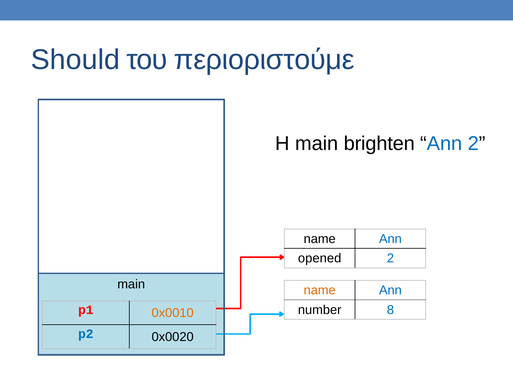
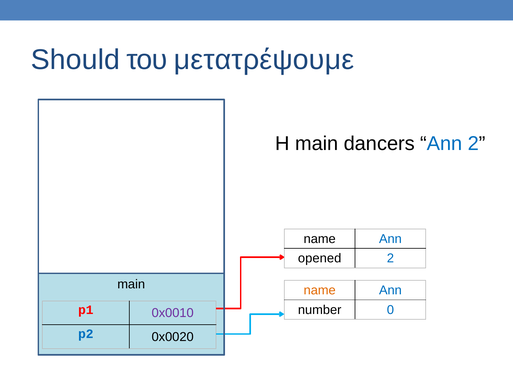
περιοριστούμε: περιοριστούμε -> μετατρέψουμε
brighten: brighten -> dancers
8: 8 -> 0
0x0010 colour: orange -> purple
